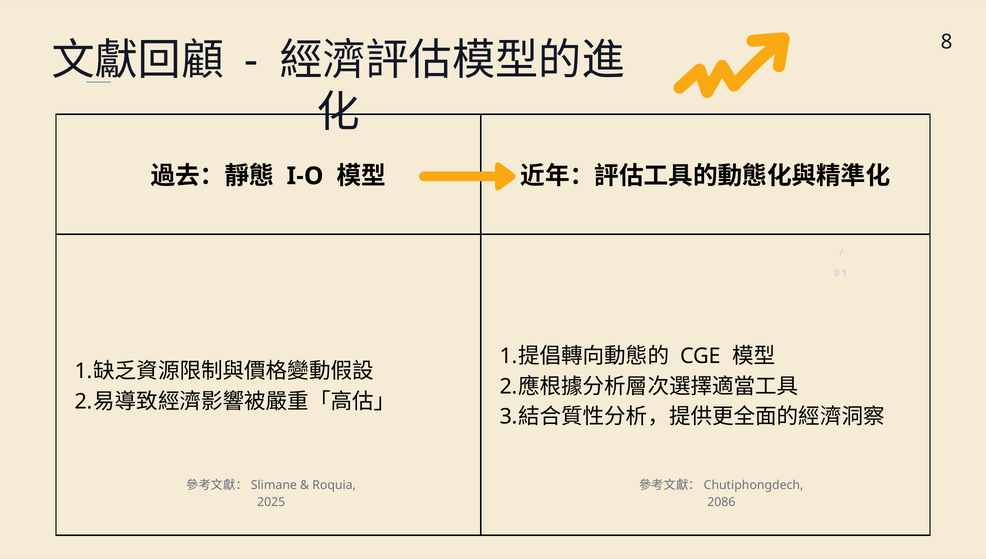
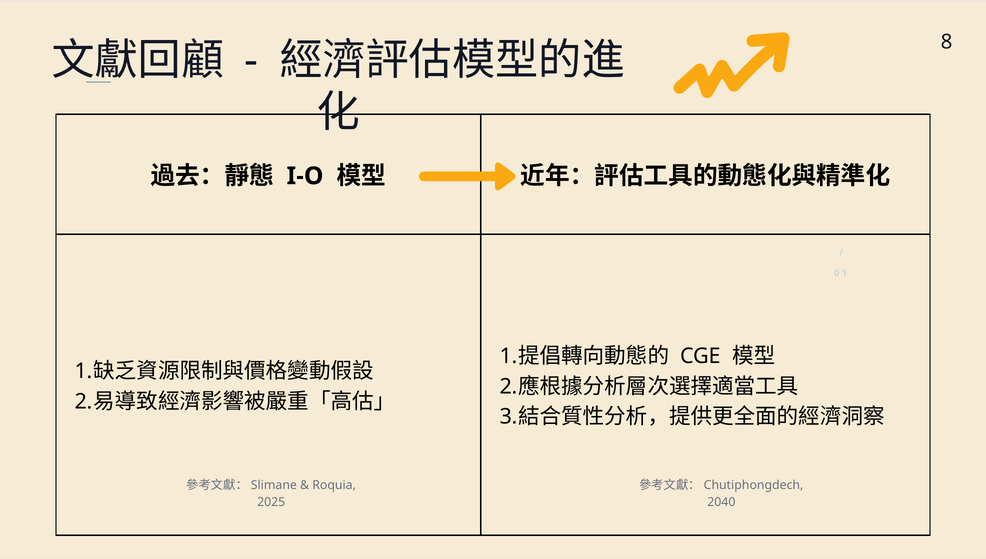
2086: 2086 -> 2040
